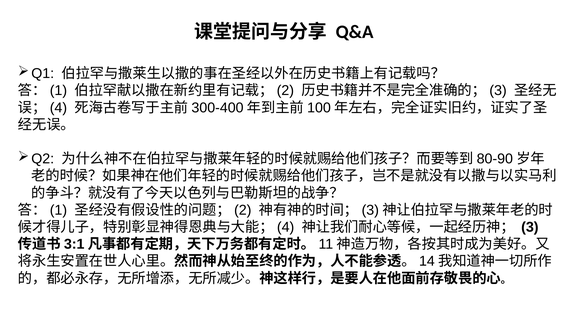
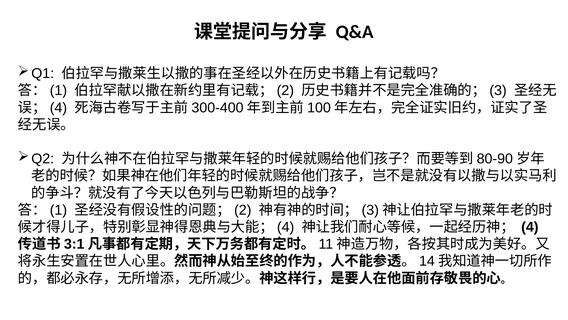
3: 3 -> 4
